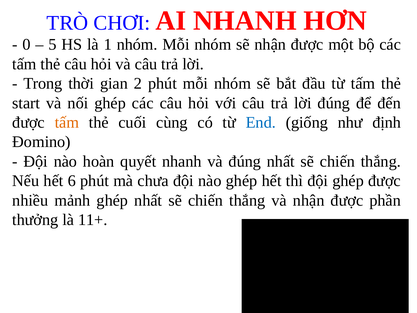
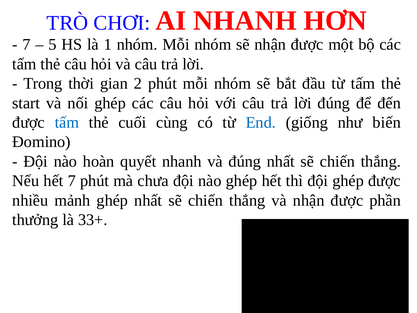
0 at (27, 44): 0 -> 7
tấm at (67, 122) colour: orange -> blue
định: định -> biến
hết 6: 6 -> 7
11+: 11+ -> 33+
